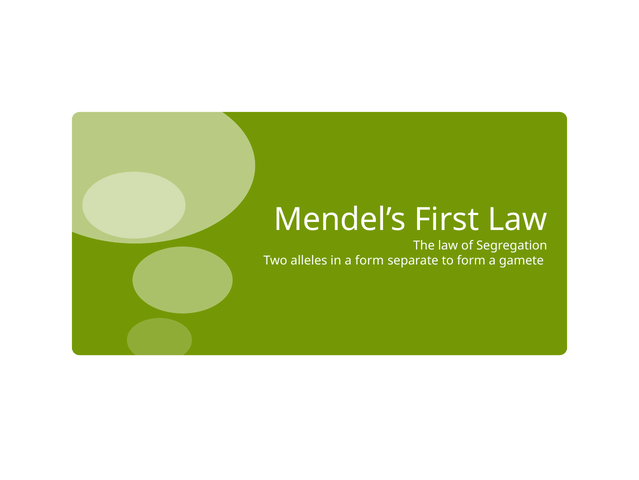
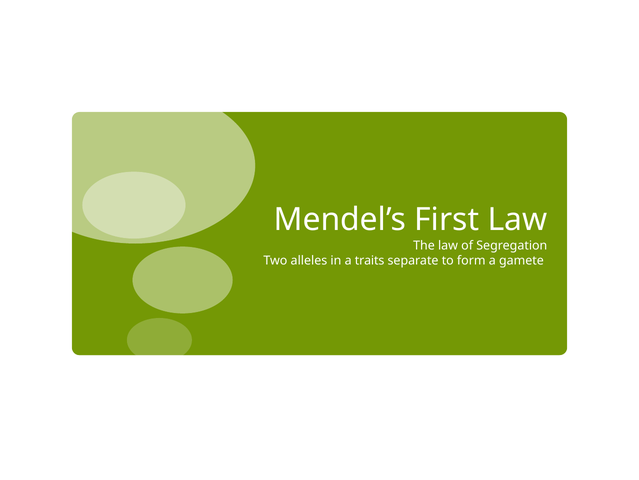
a form: form -> traits
